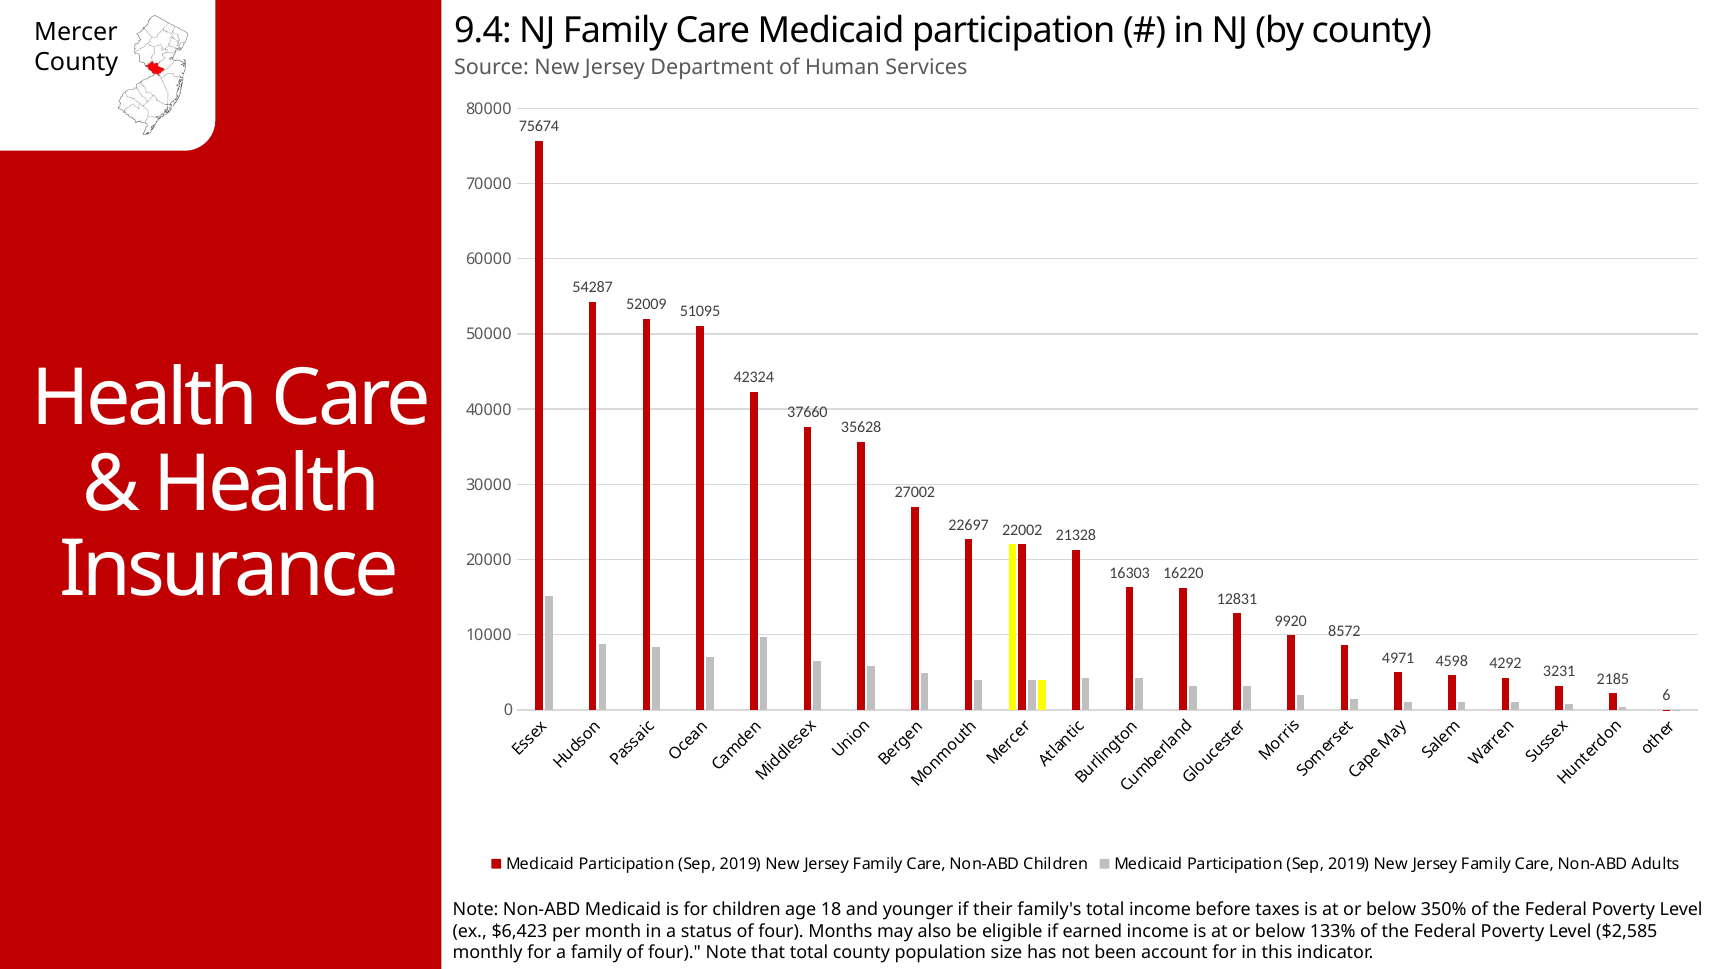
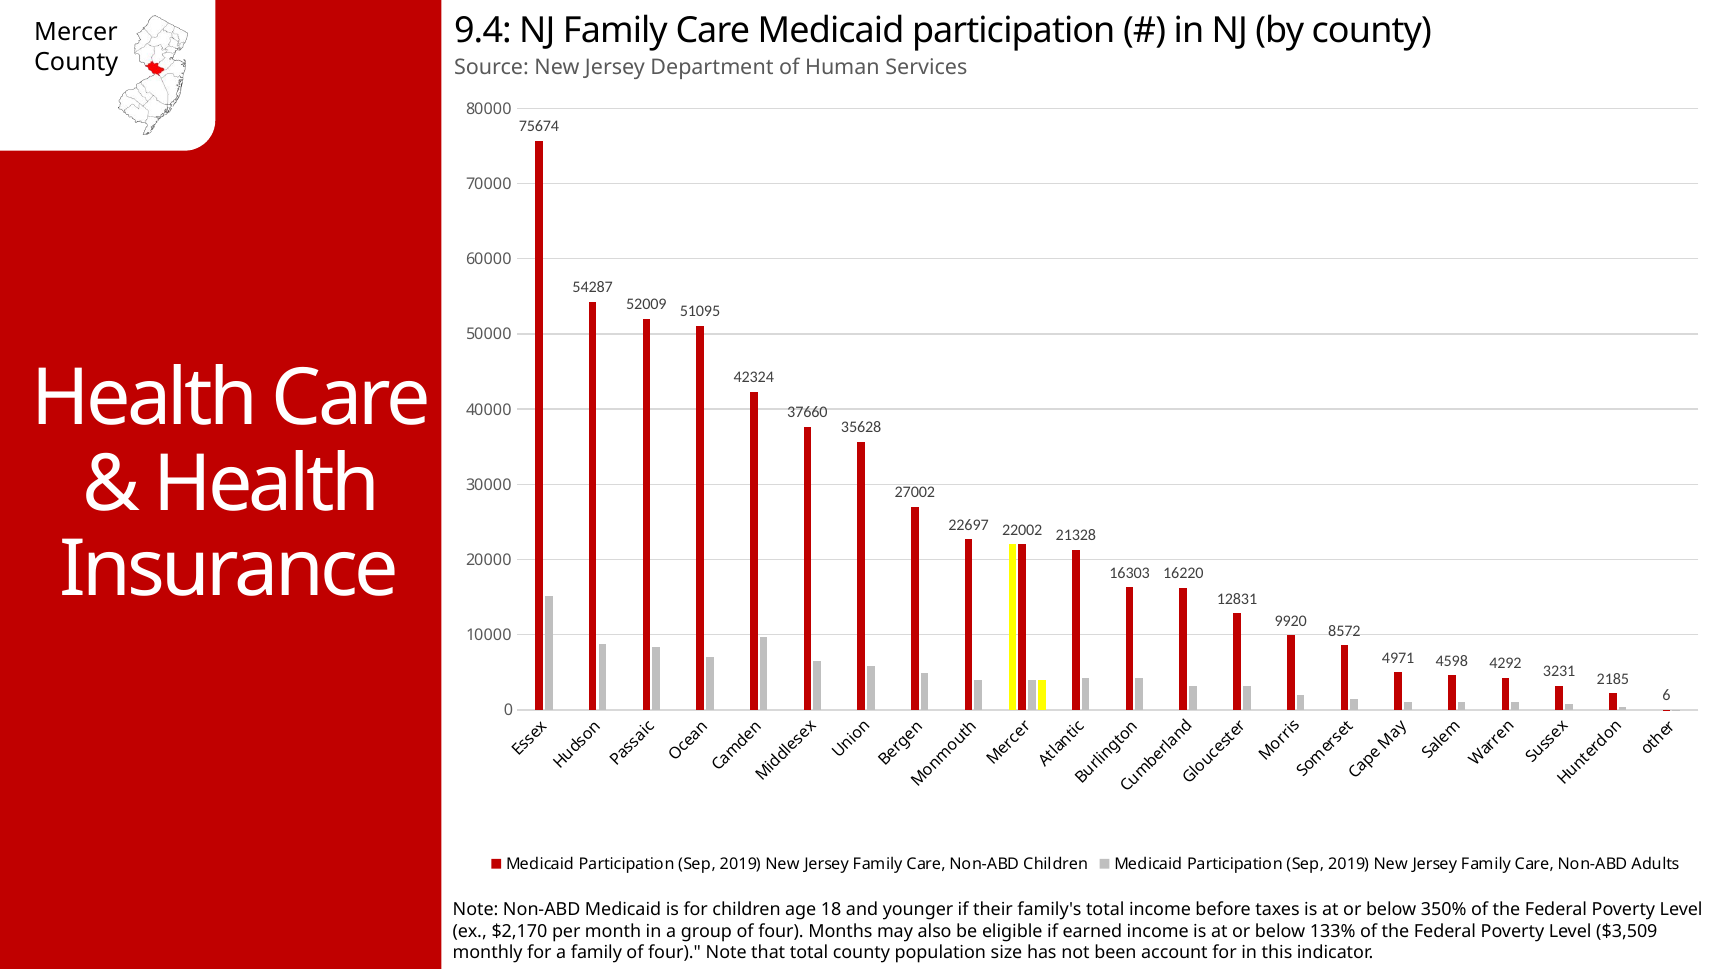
$6,423: $6,423 -> $2,170
status: status -> group
$2,585: $2,585 -> $3,509
